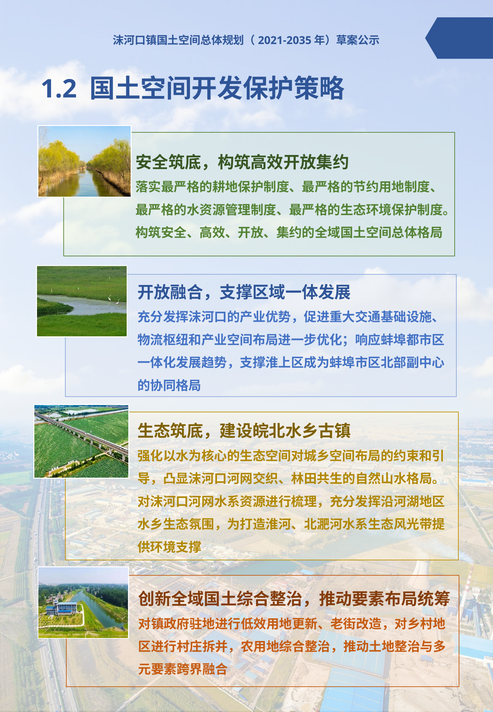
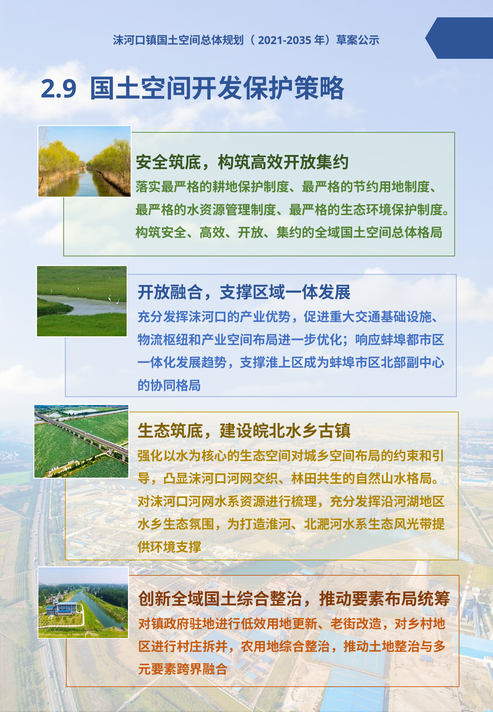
1.2: 1.2 -> 2.9
